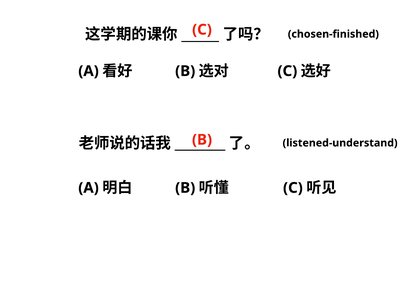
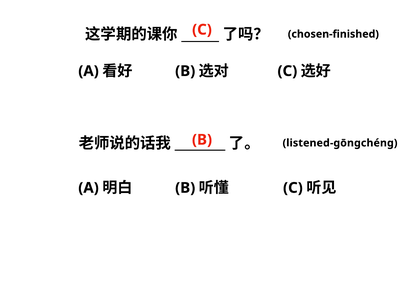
listened-understand: listened-understand -> listened-gōngchéng
